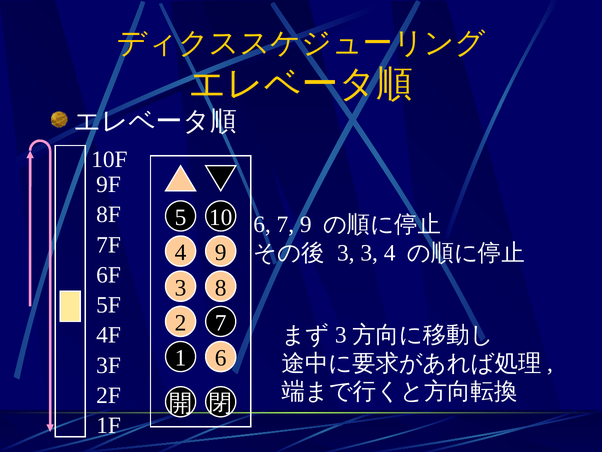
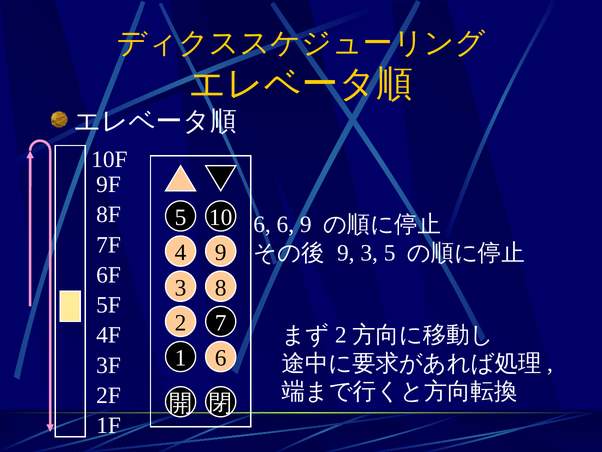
6 7: 7 -> 6
3 at (346, 253): 3 -> 9
3 4: 4 -> 5
3 at (341, 335): 3 -> 2
